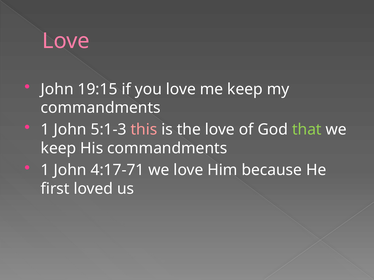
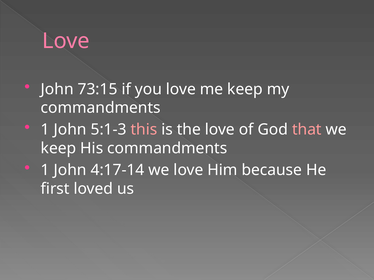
19:15: 19:15 -> 73:15
that colour: light green -> pink
4:17-71: 4:17-71 -> 4:17-14
